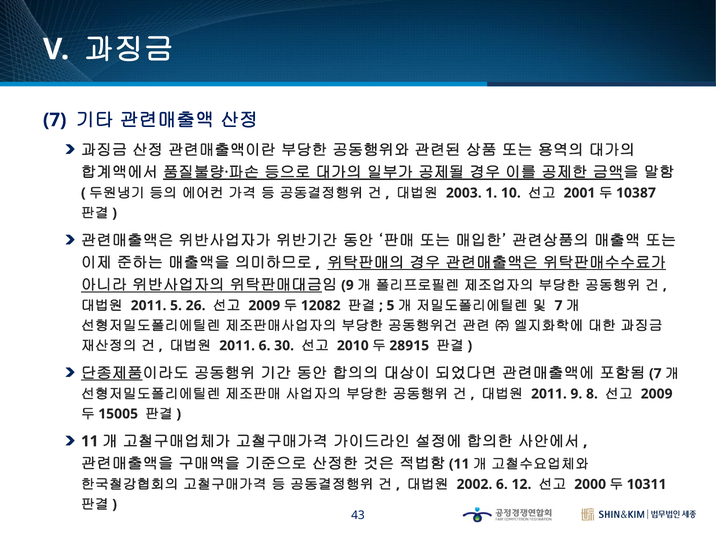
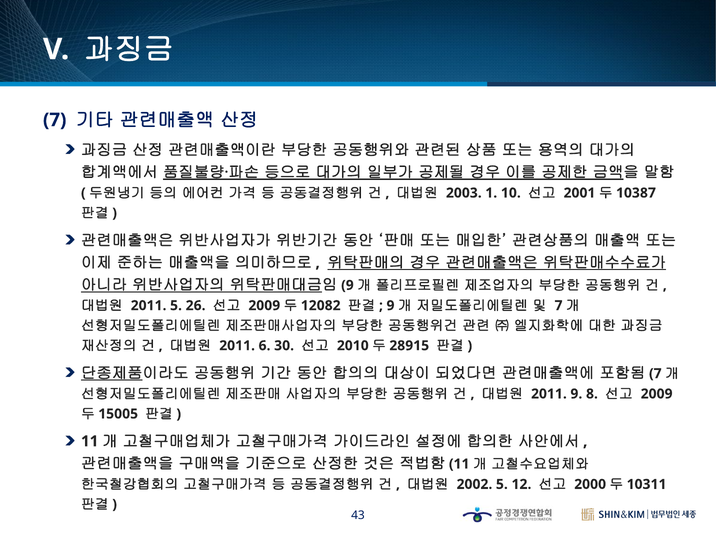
5 at (390, 306): 5 -> 9
2002 6: 6 -> 5
